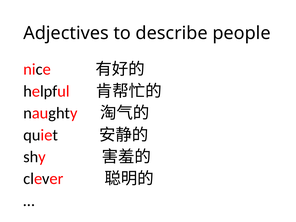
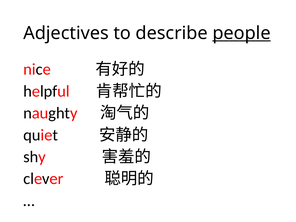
people underline: none -> present
